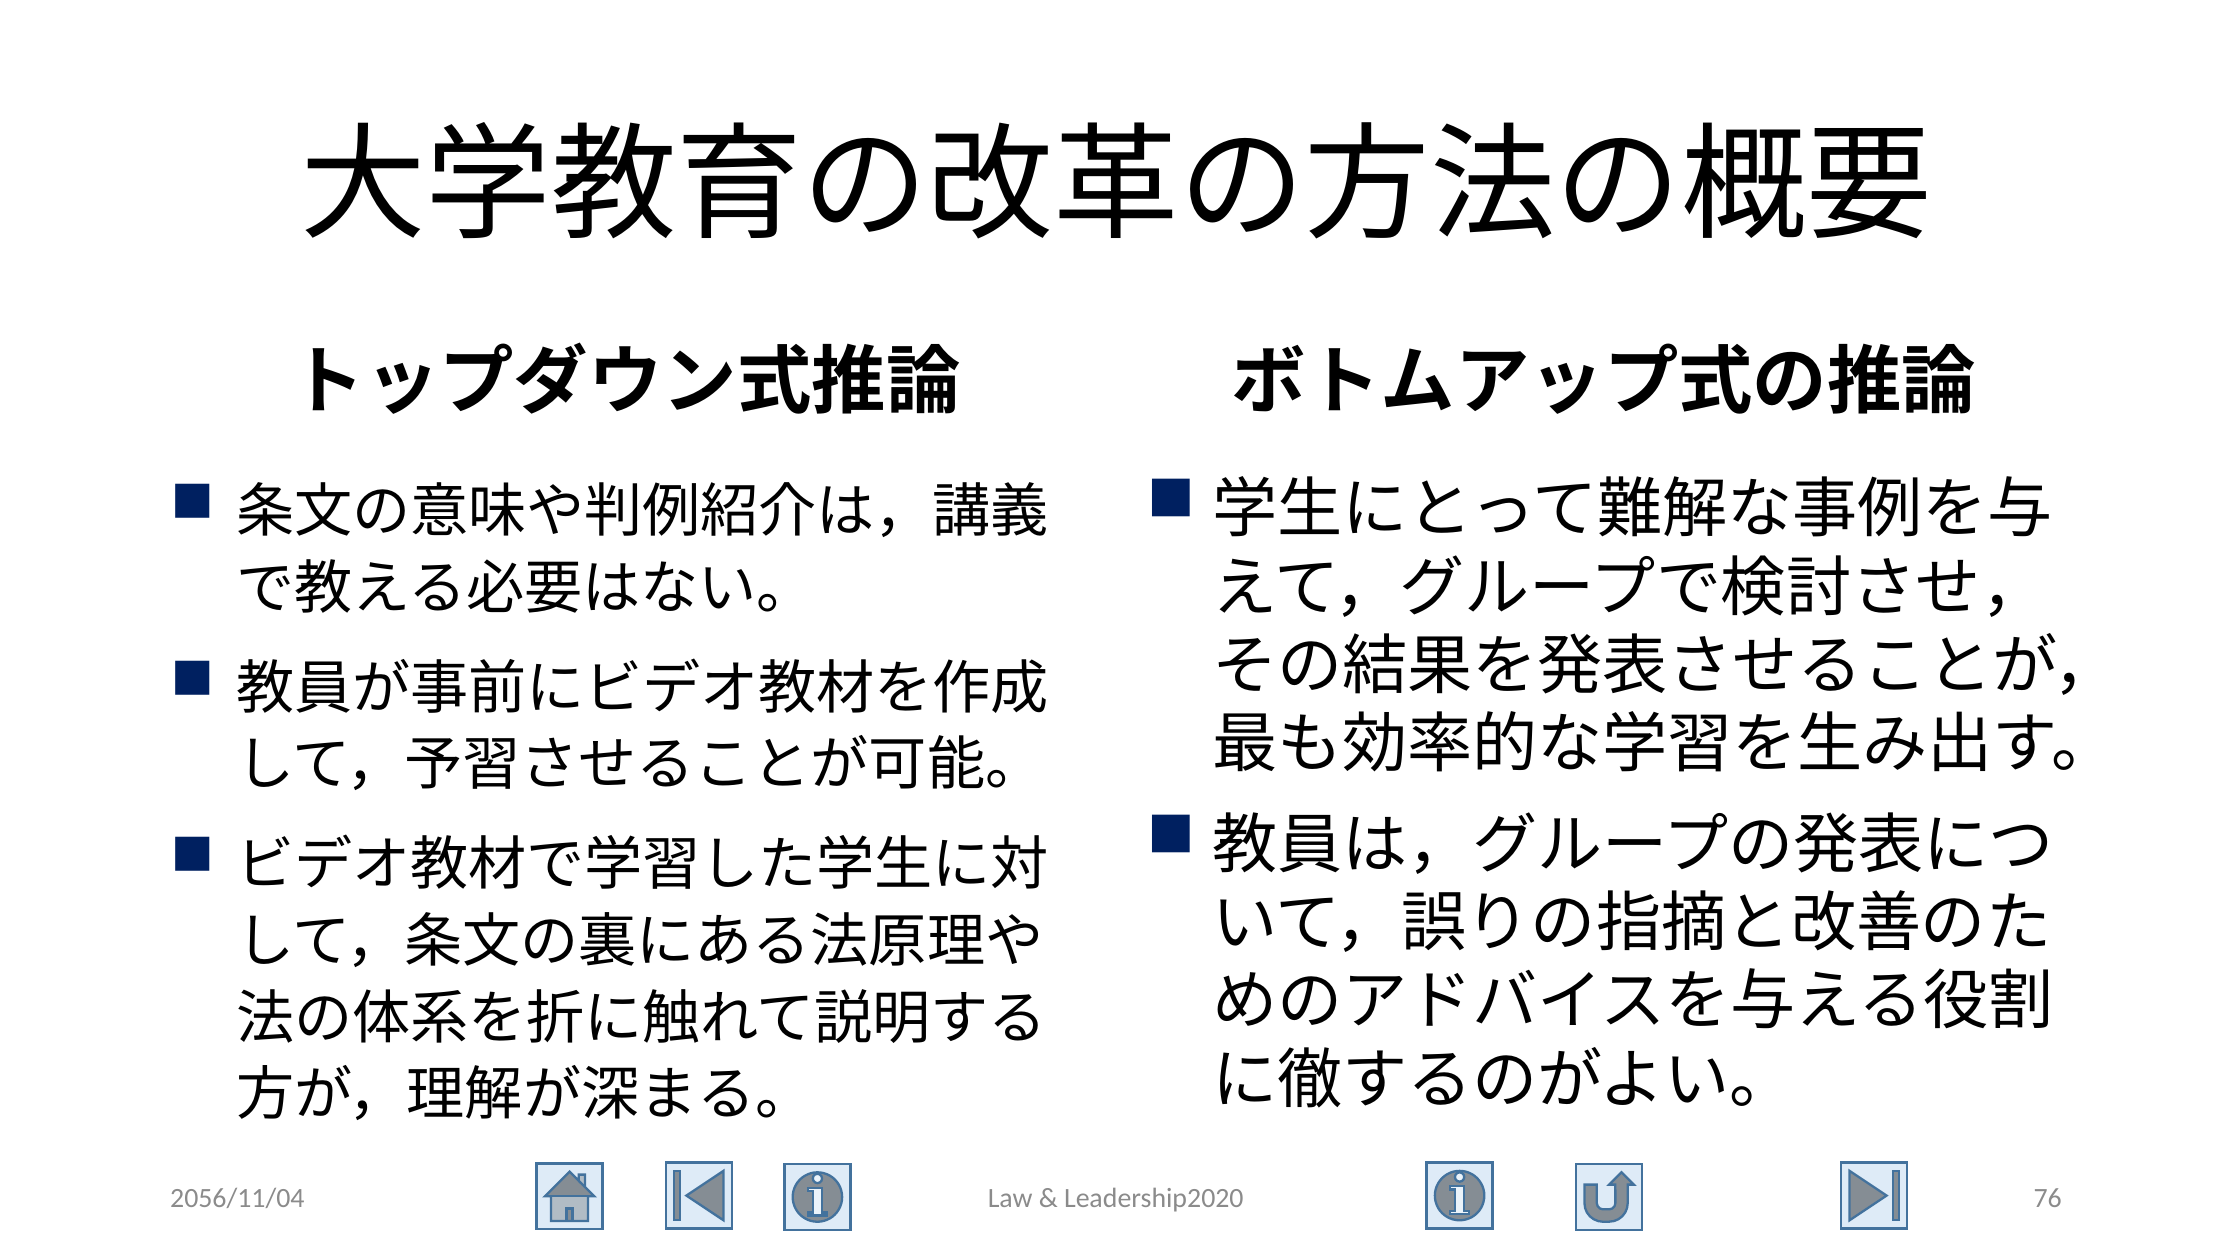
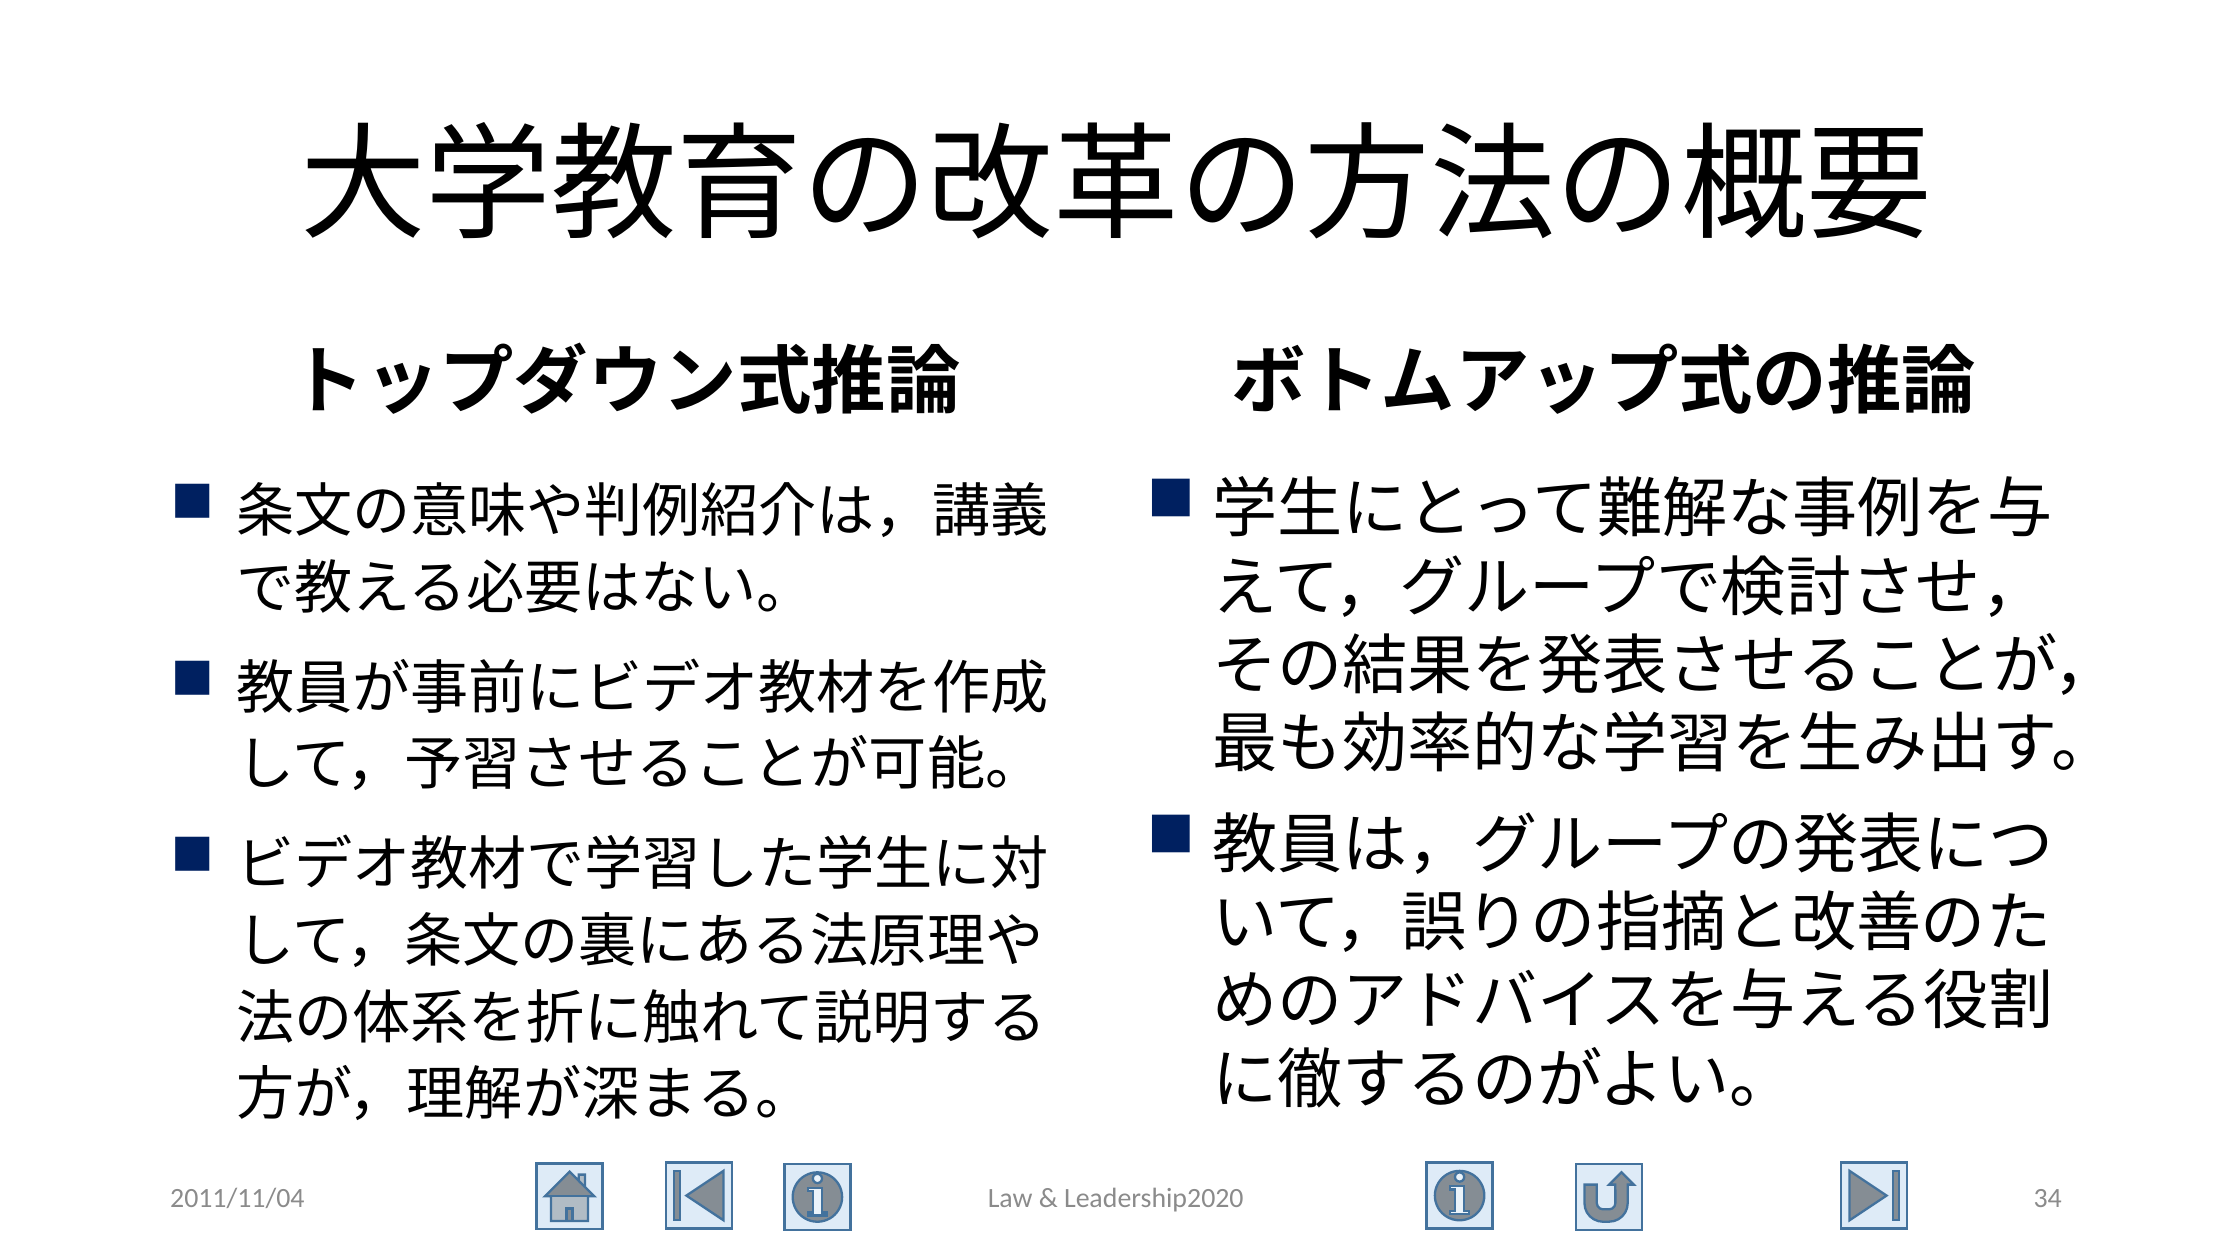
2056/11/04: 2056/11/04 -> 2011/11/04
76: 76 -> 34
